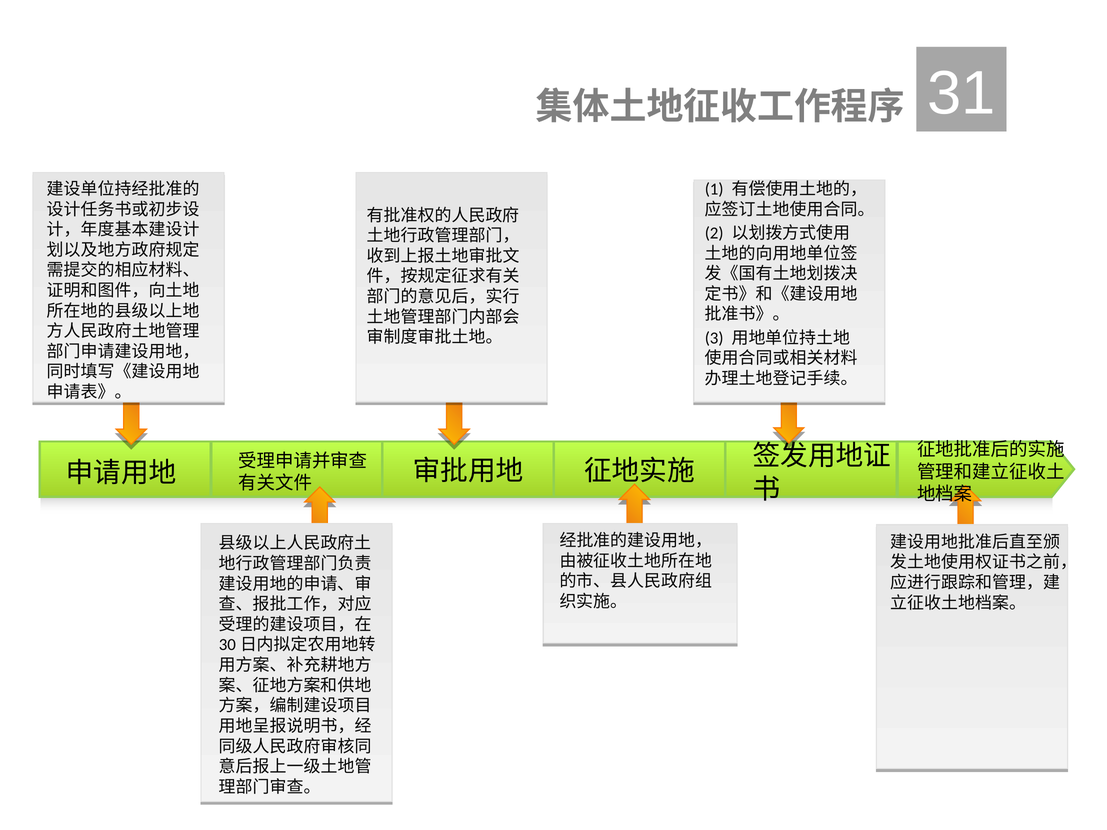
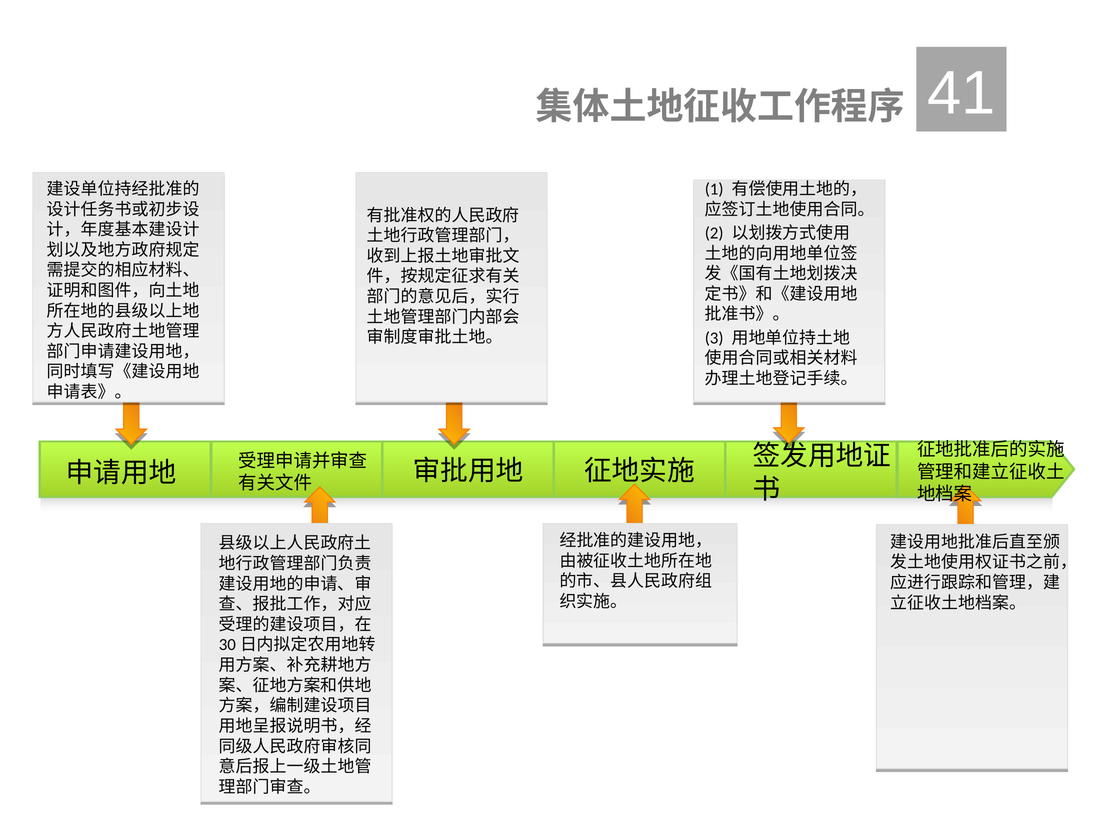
31: 31 -> 41
